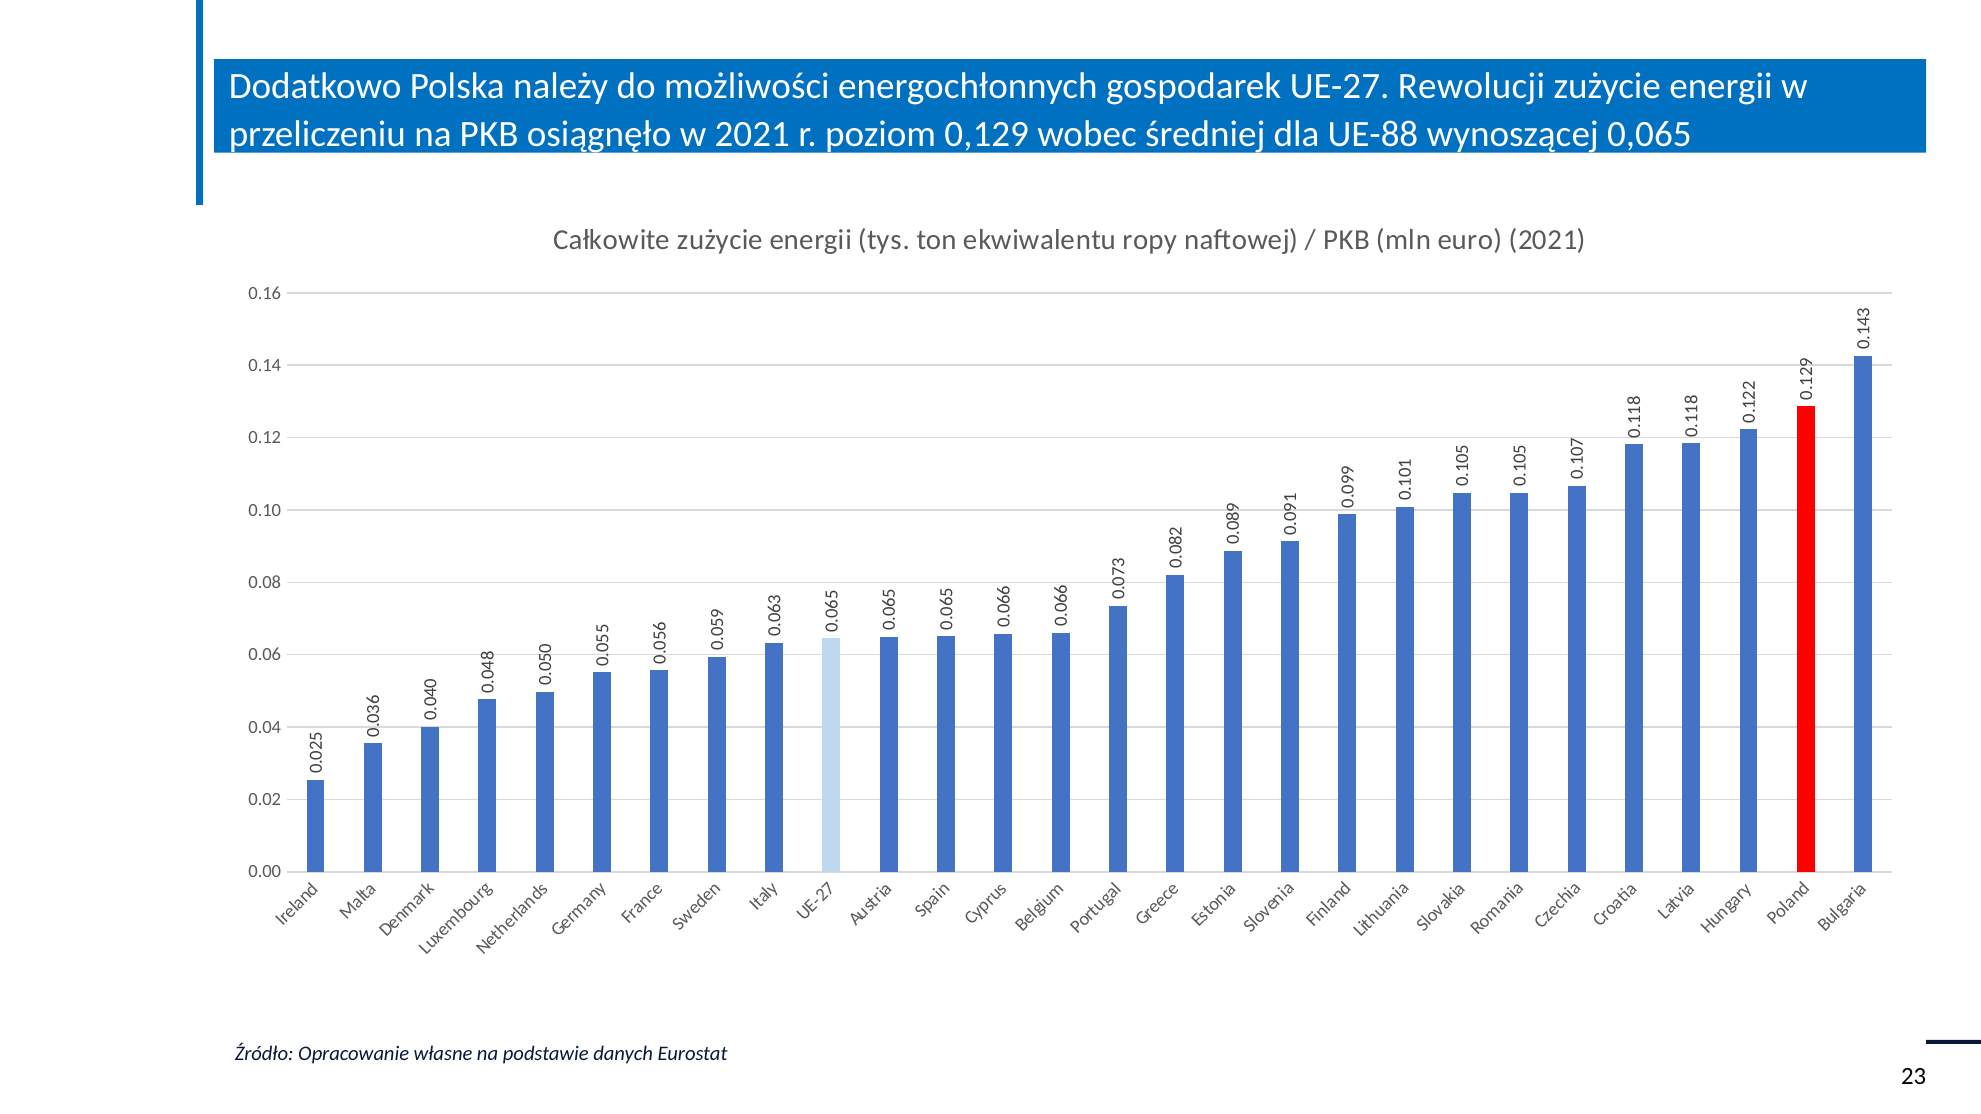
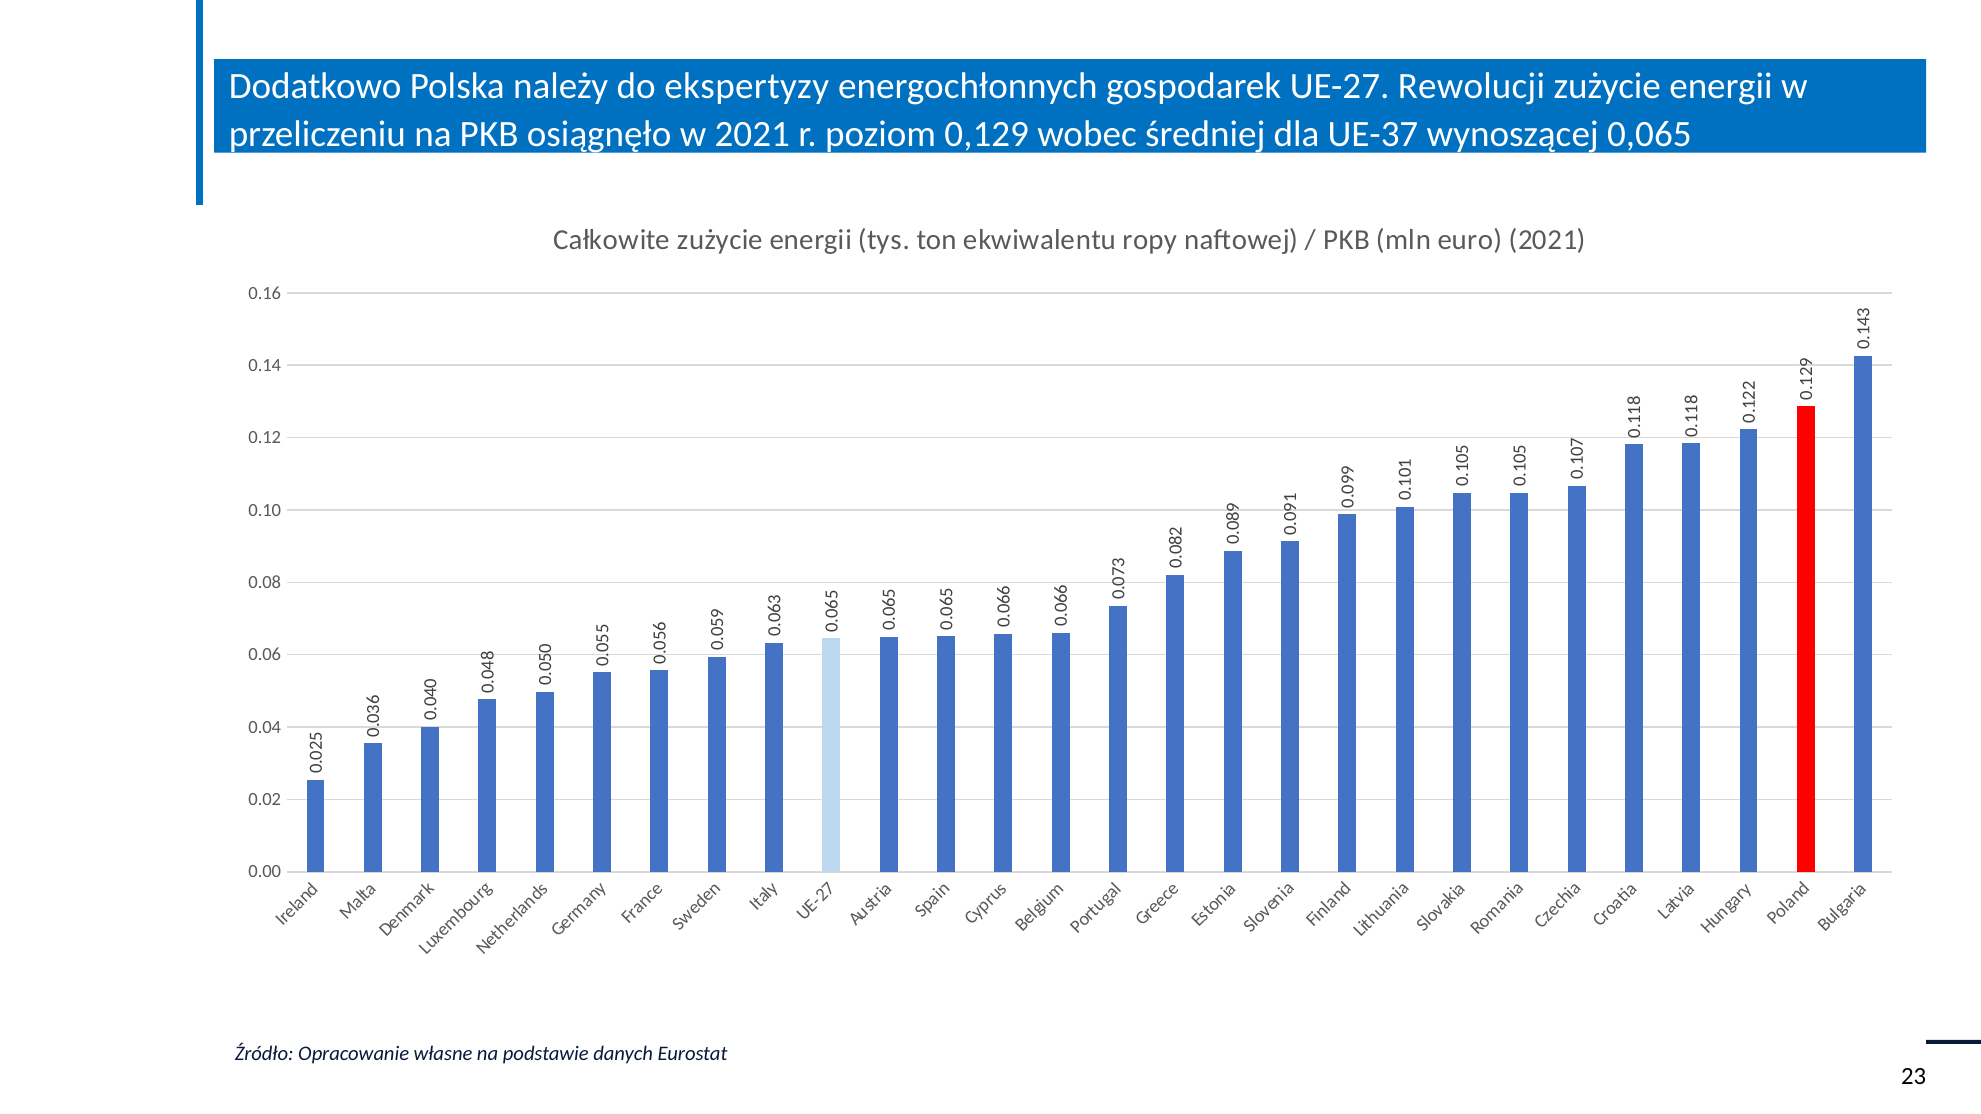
możliwości: możliwości -> ekspertyzy
UE-88: UE-88 -> UE-37
